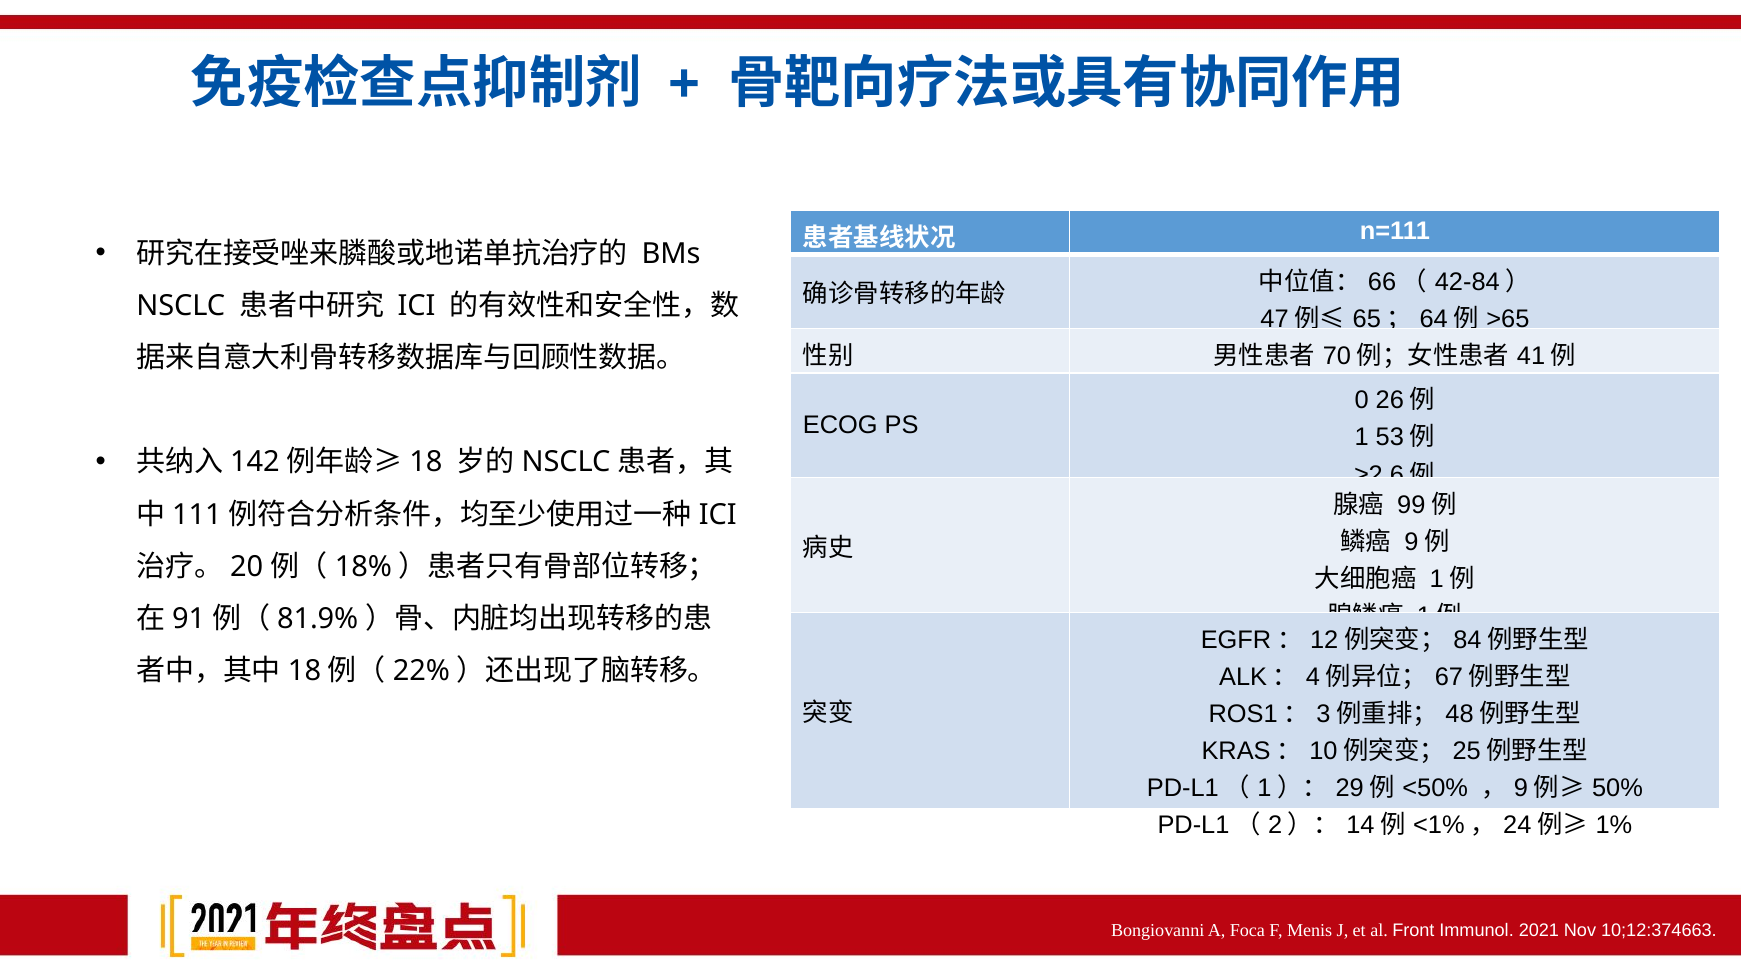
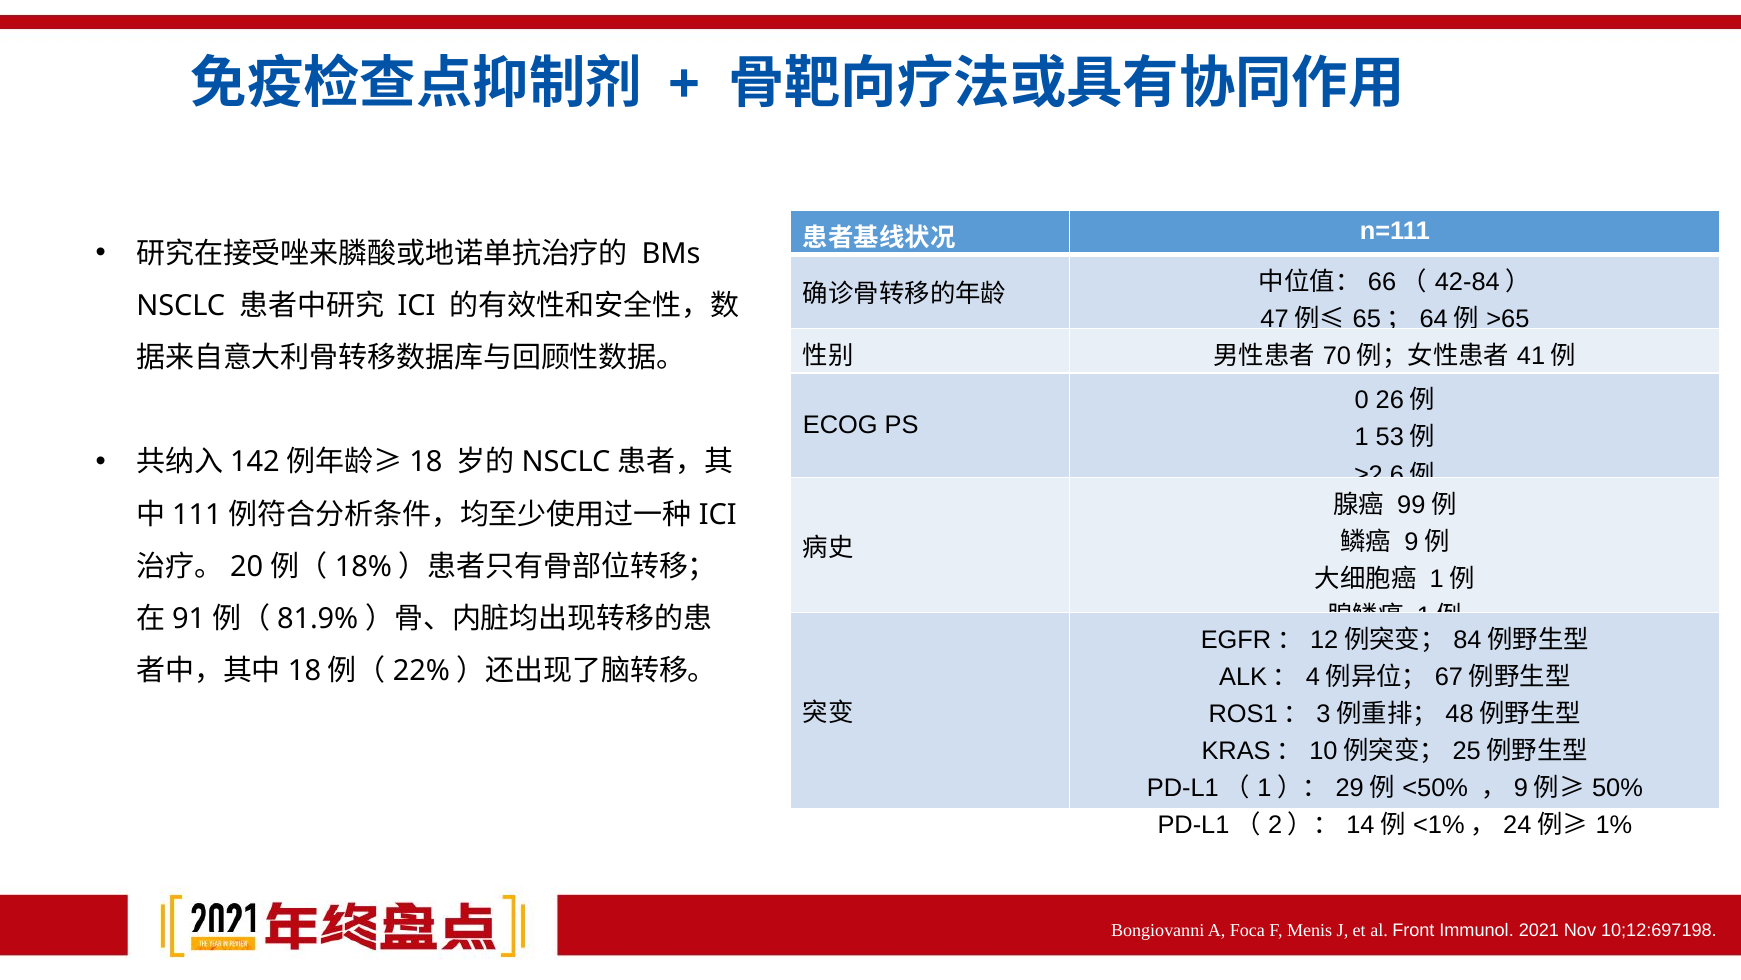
10;12:374663: 10;12:374663 -> 10;12:697198
